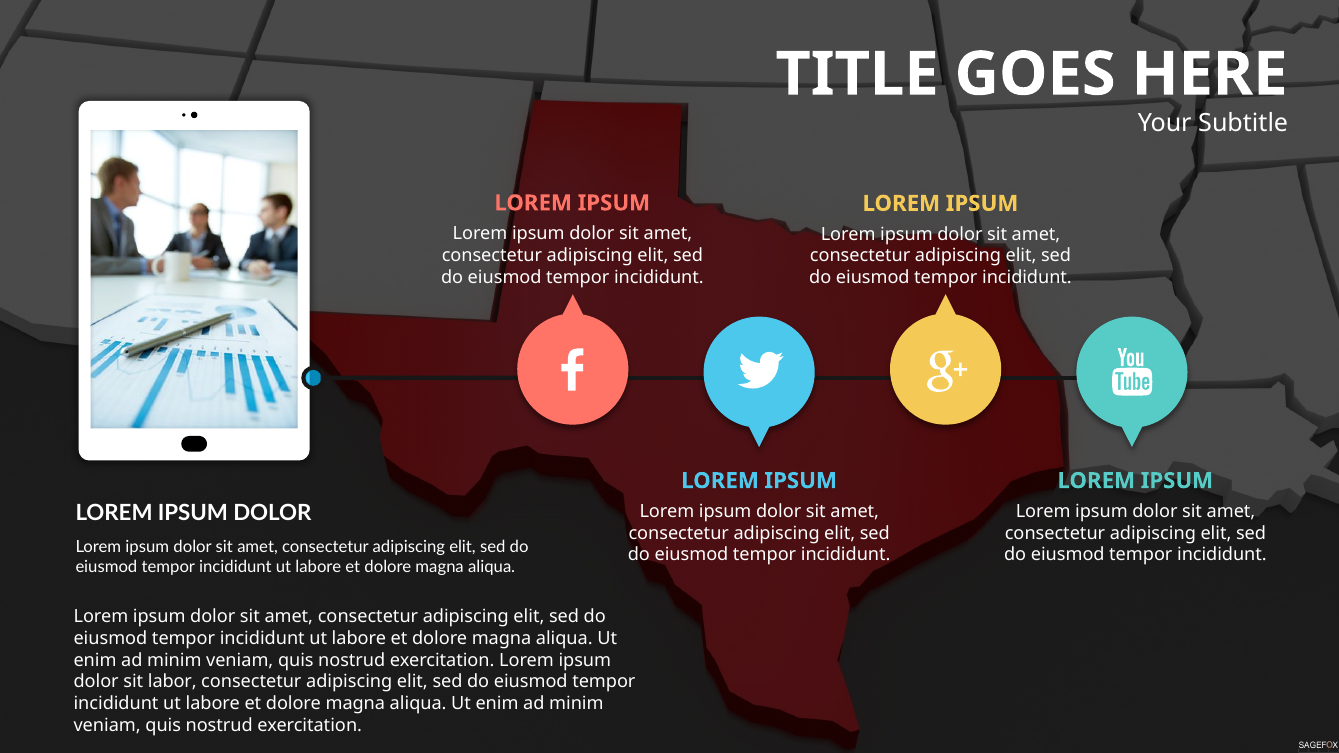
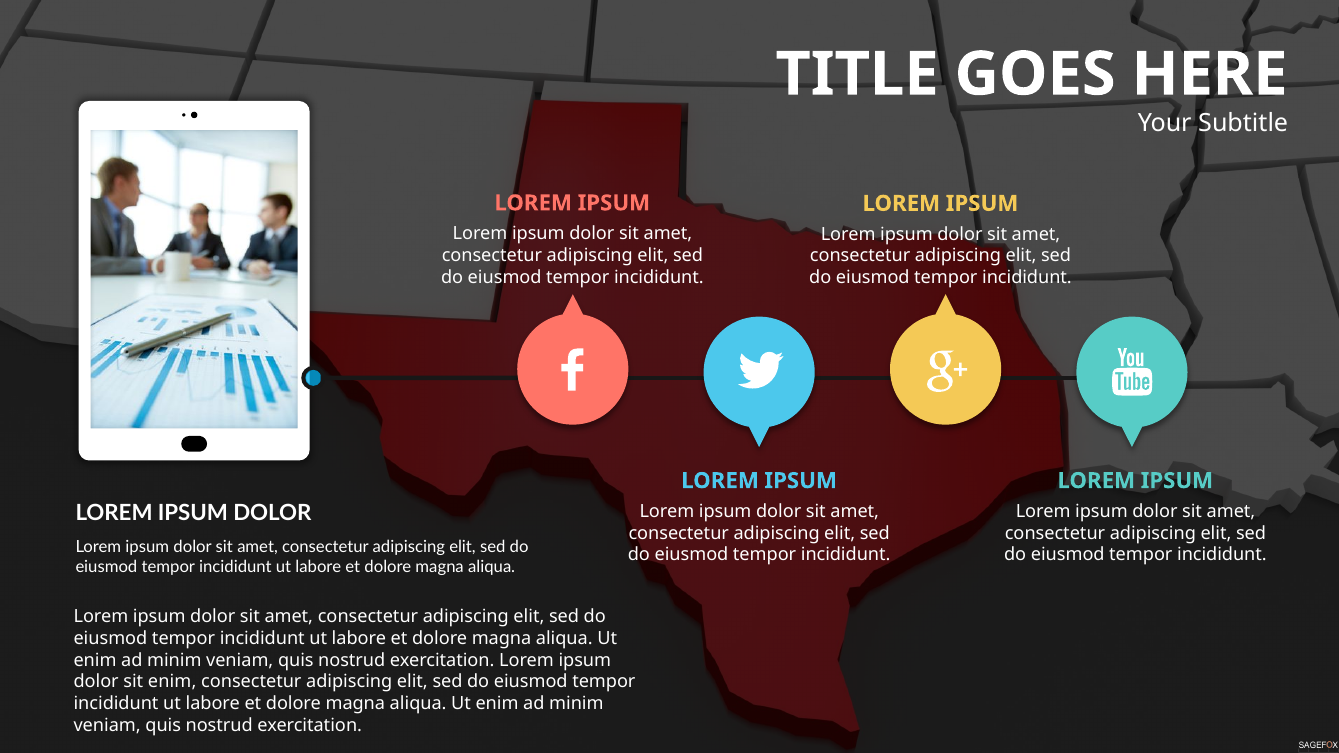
sit labor: labor -> enim
